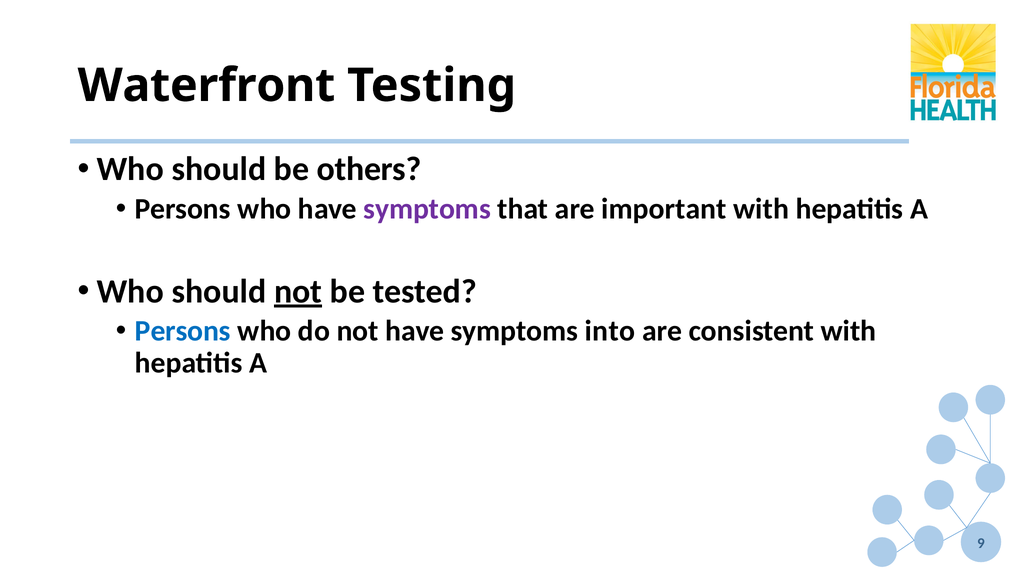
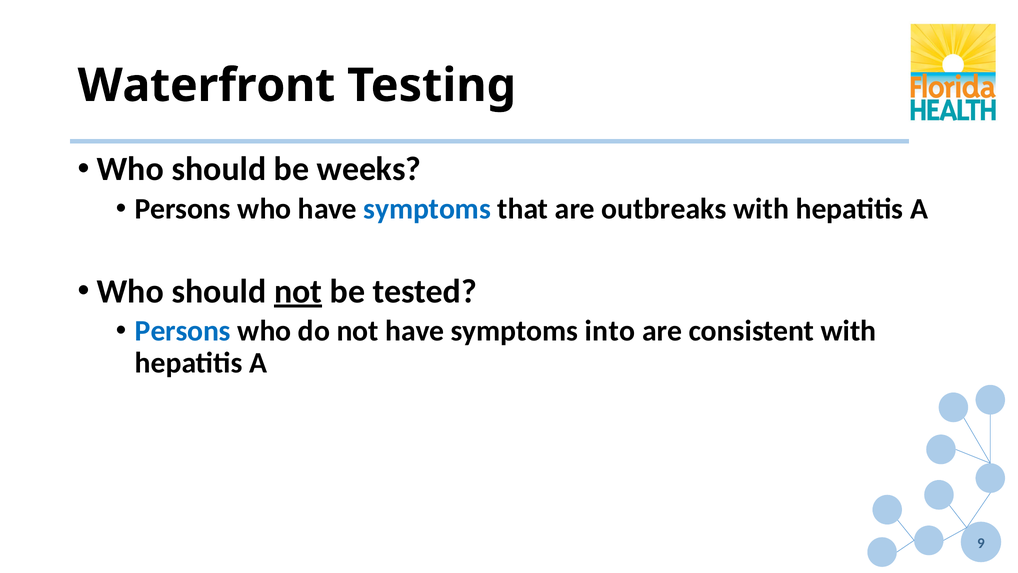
others: others -> weeks
symptoms at (427, 209) colour: purple -> blue
important: important -> outbreaks
